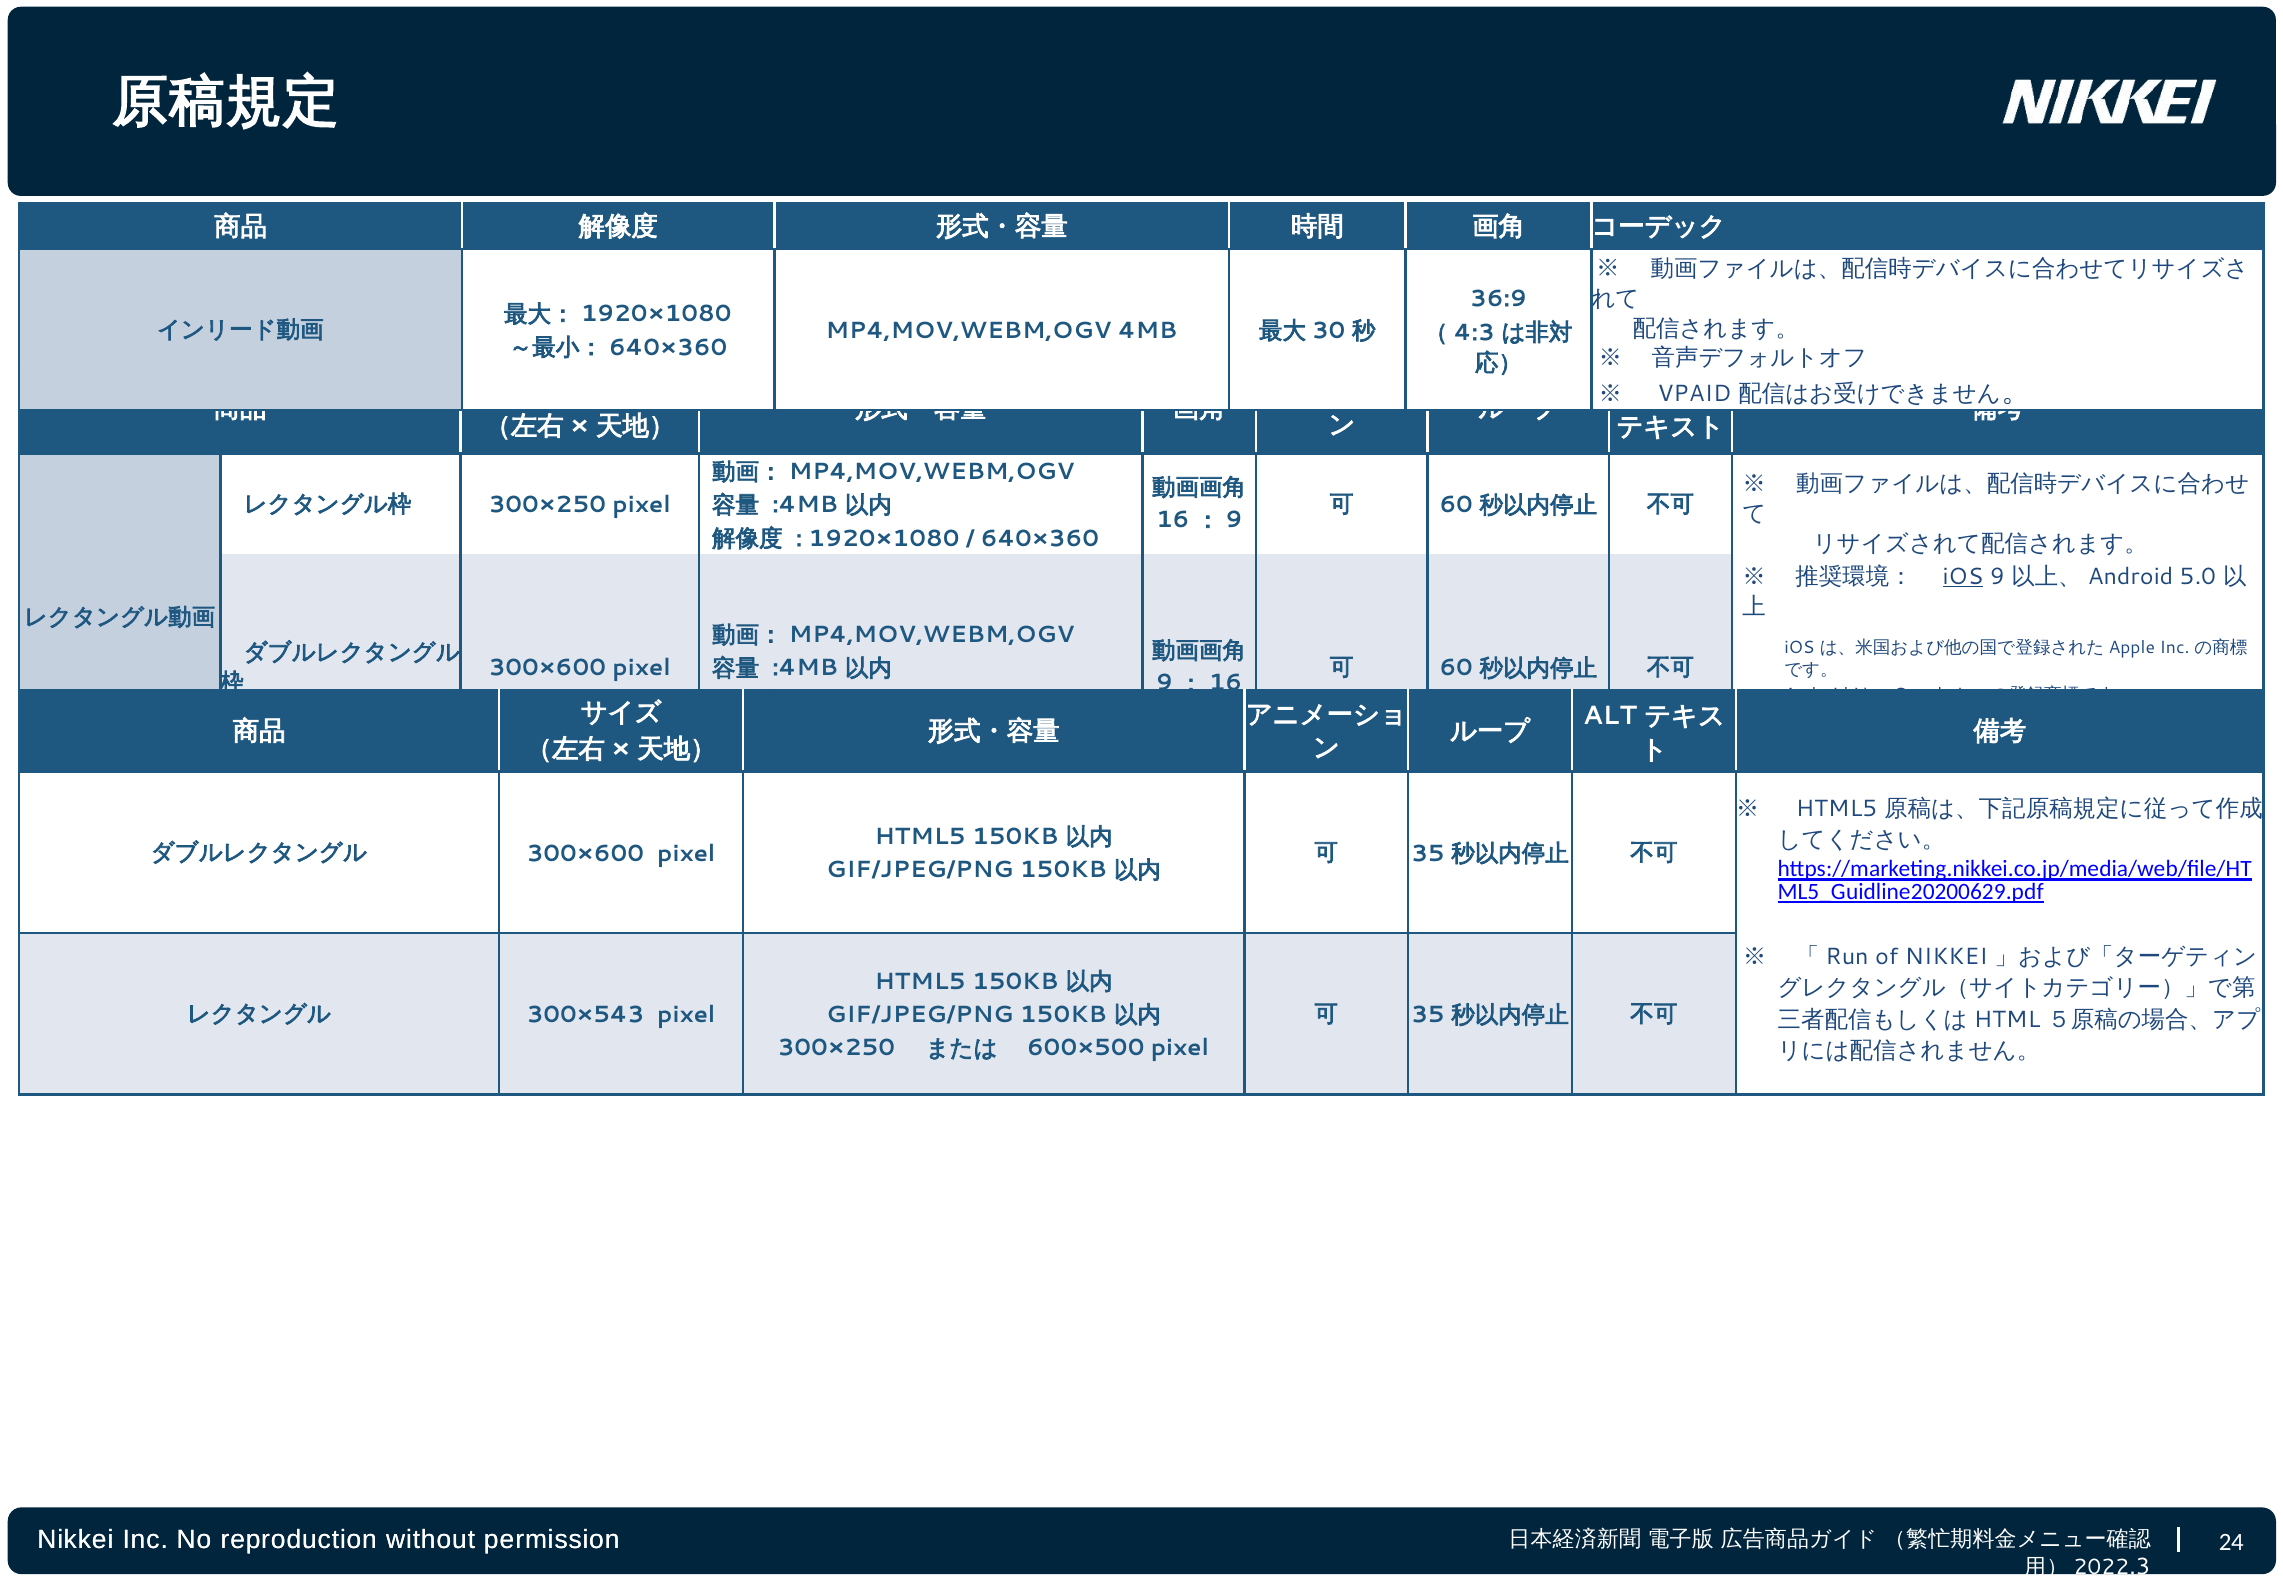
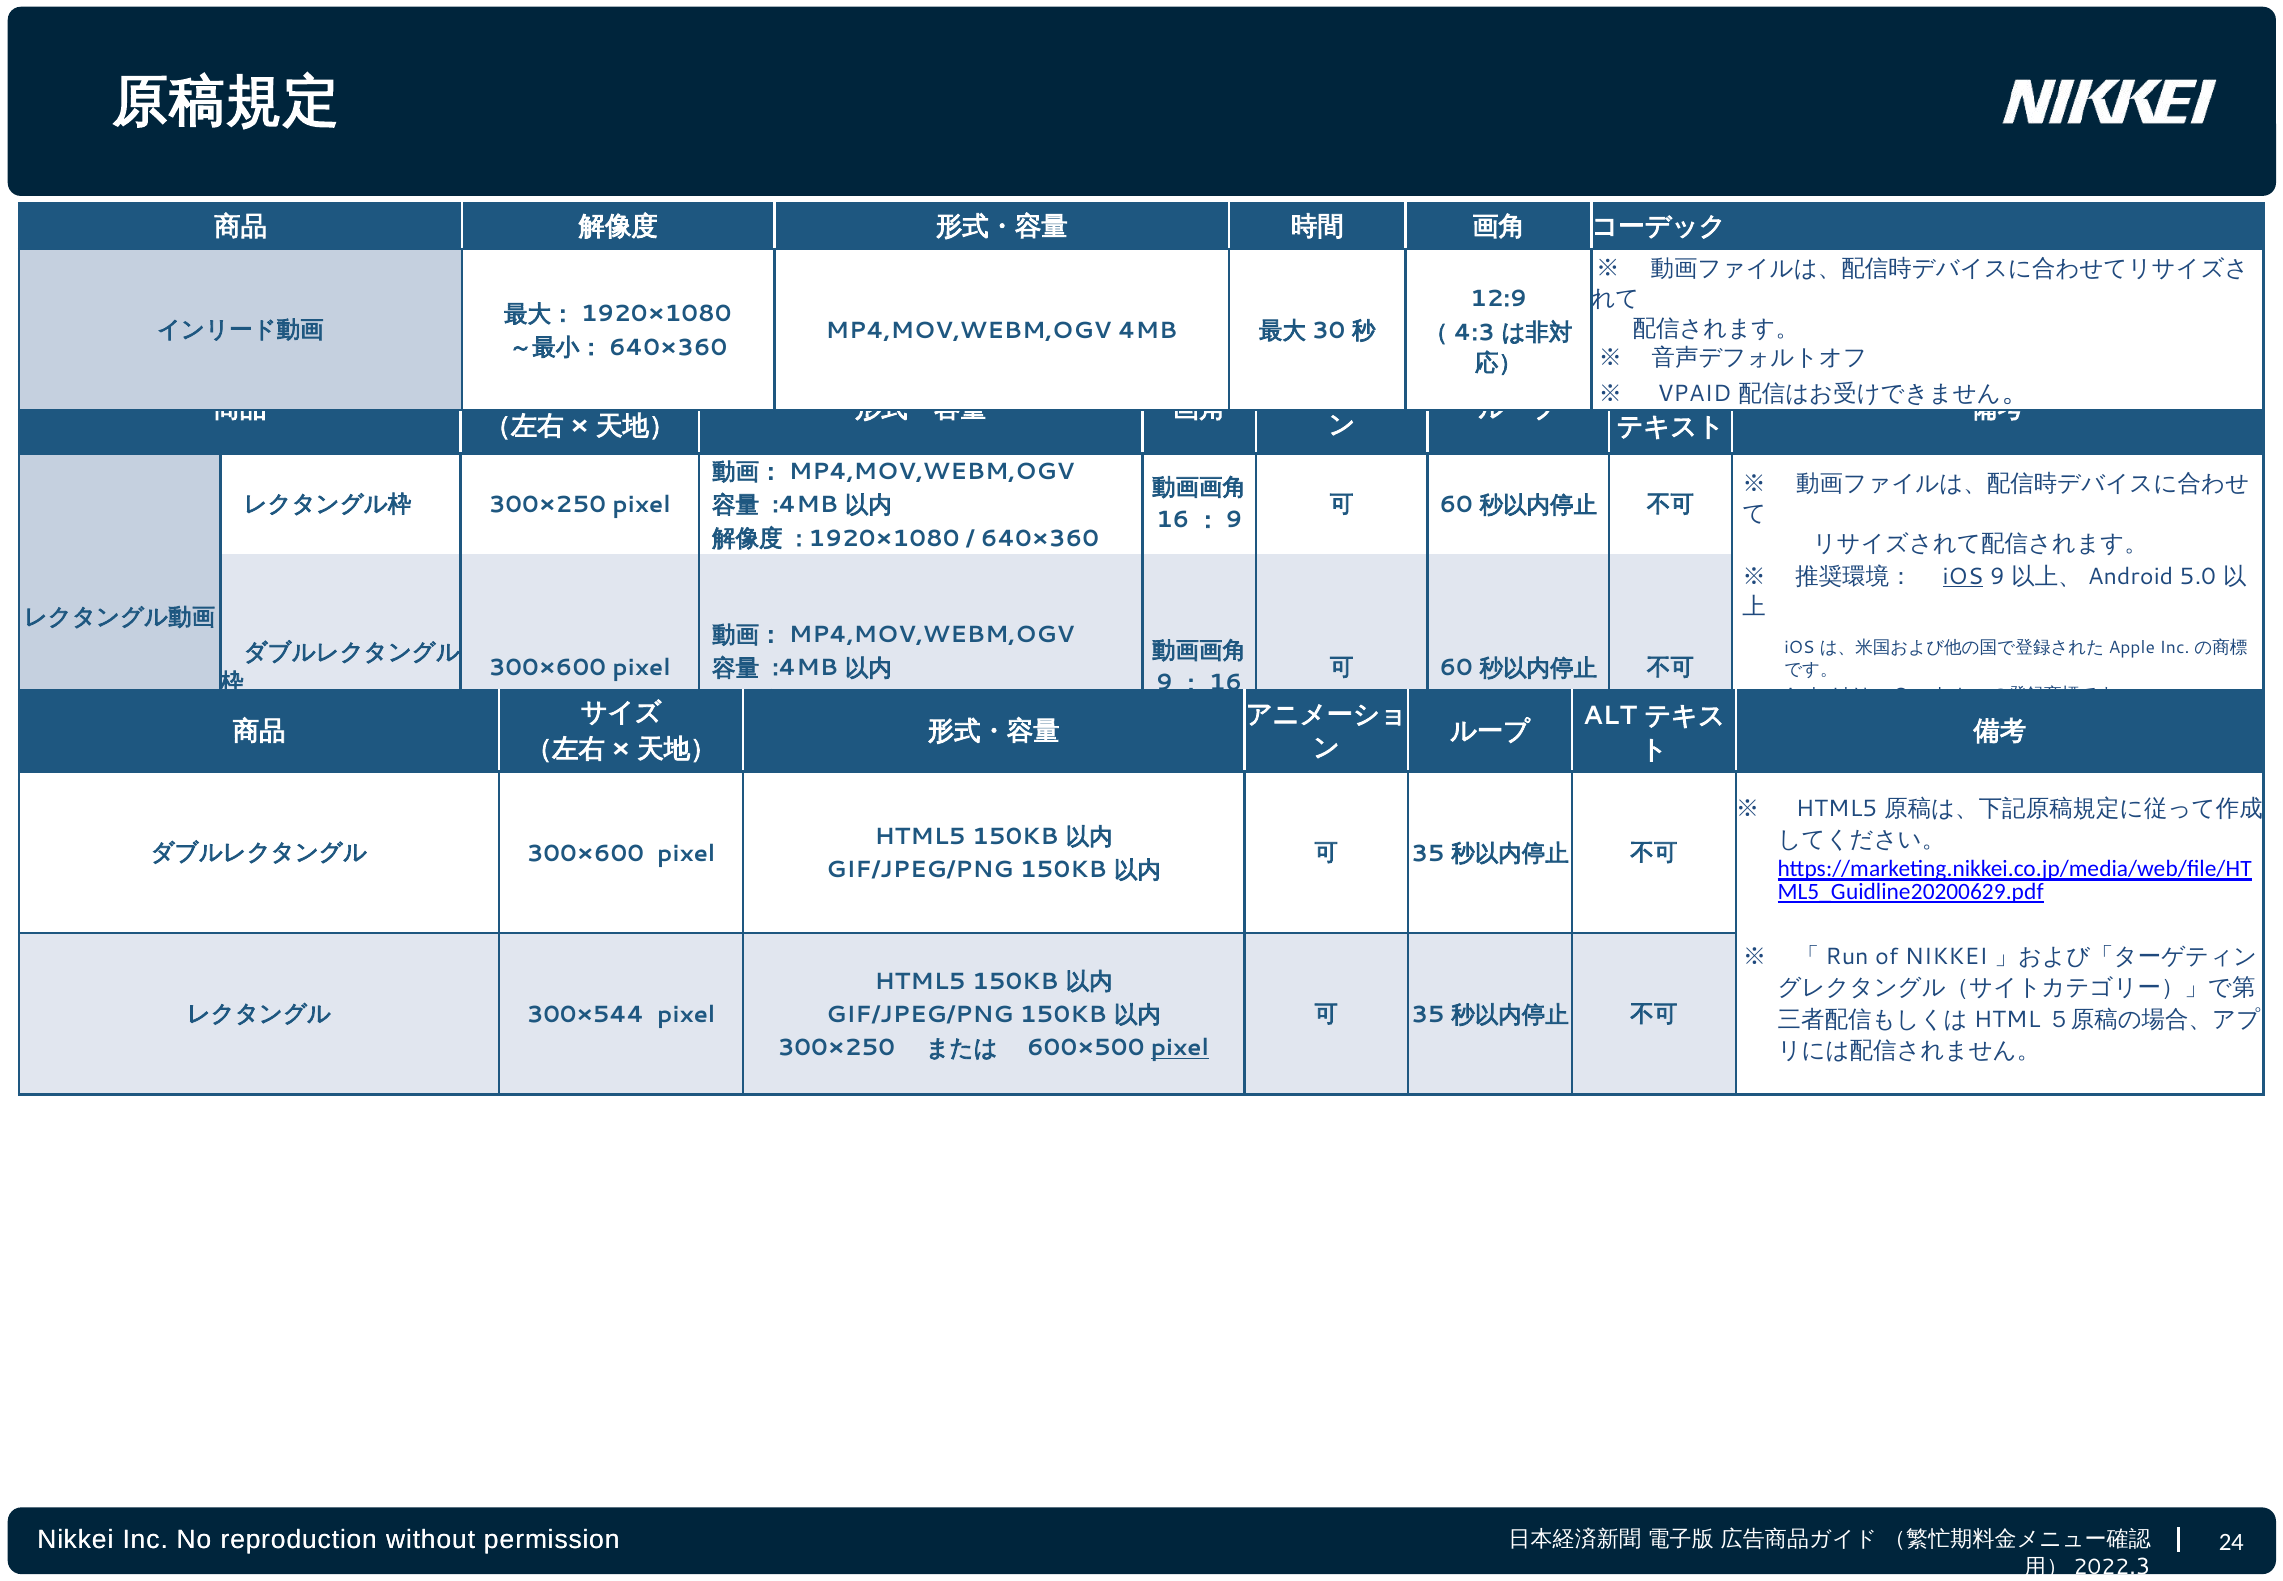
36:9: 36:9 -> 12:9
300×543: 300×543 -> 300×544
pixel at (1180, 1048) underline: none -> present
